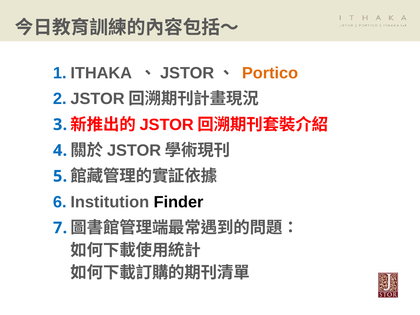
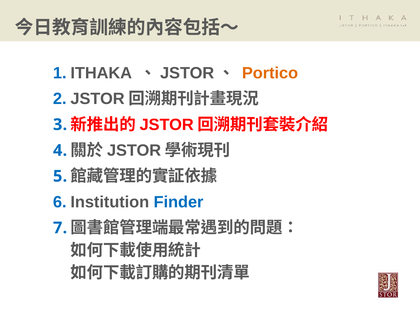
Finder colour: black -> blue
